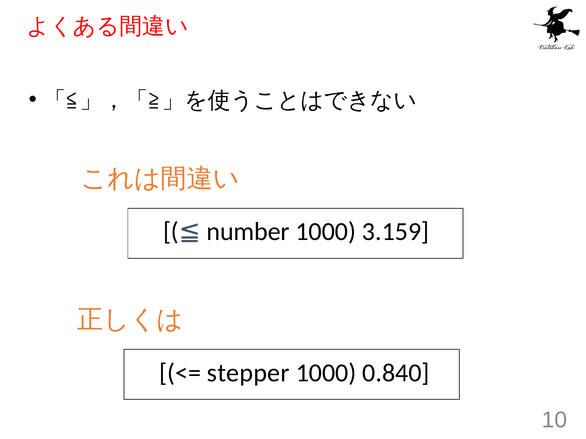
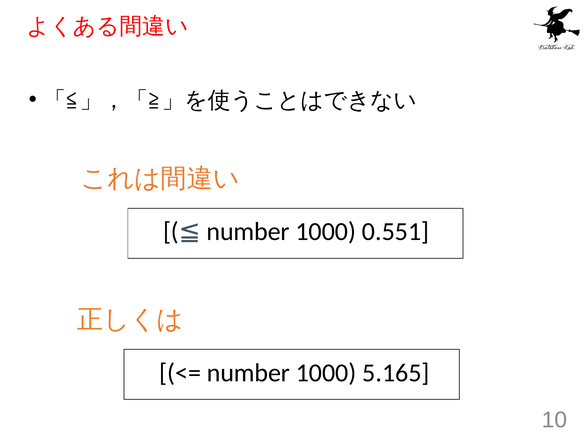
3.159: 3.159 -> 0.551
stepper at (248, 373): stepper -> number
0.840: 0.840 -> 5.165
